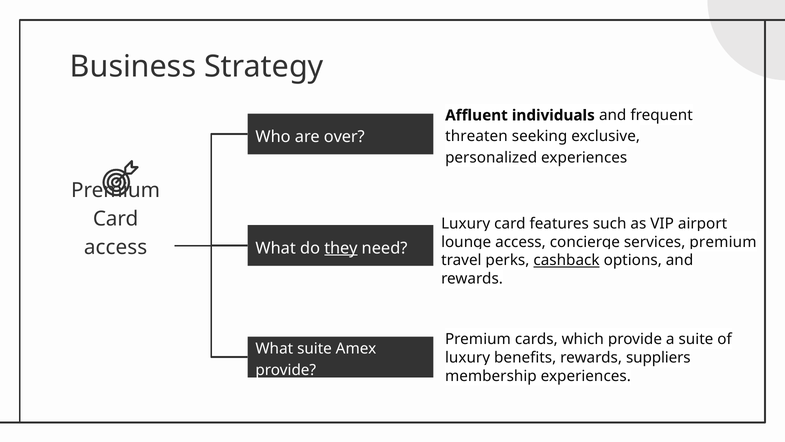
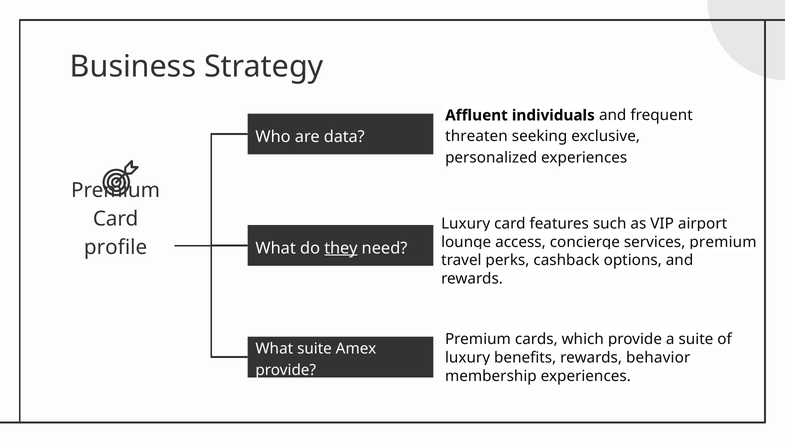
over: over -> data
access at (116, 247): access -> profile
cashback underline: present -> none
suppliers: suppliers -> behavior
